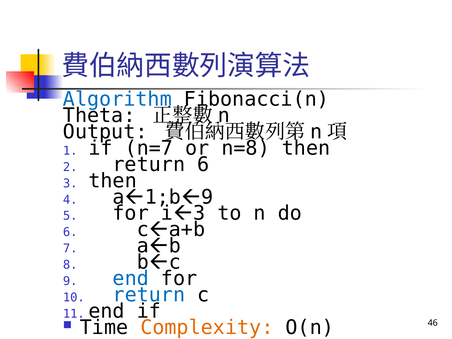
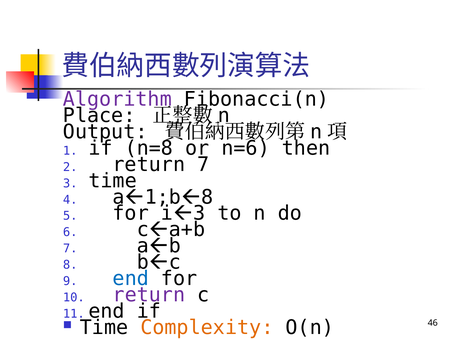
Algorithm colour: blue -> purple
Theta: Theta -> Place
n=7: n=7 -> n=8
n=8: n=8 -> n=6
return 6: 6 -> 7
then at (113, 181): then -> time
9 at (207, 197): 9 -> 8
return at (149, 295) colour: blue -> purple
